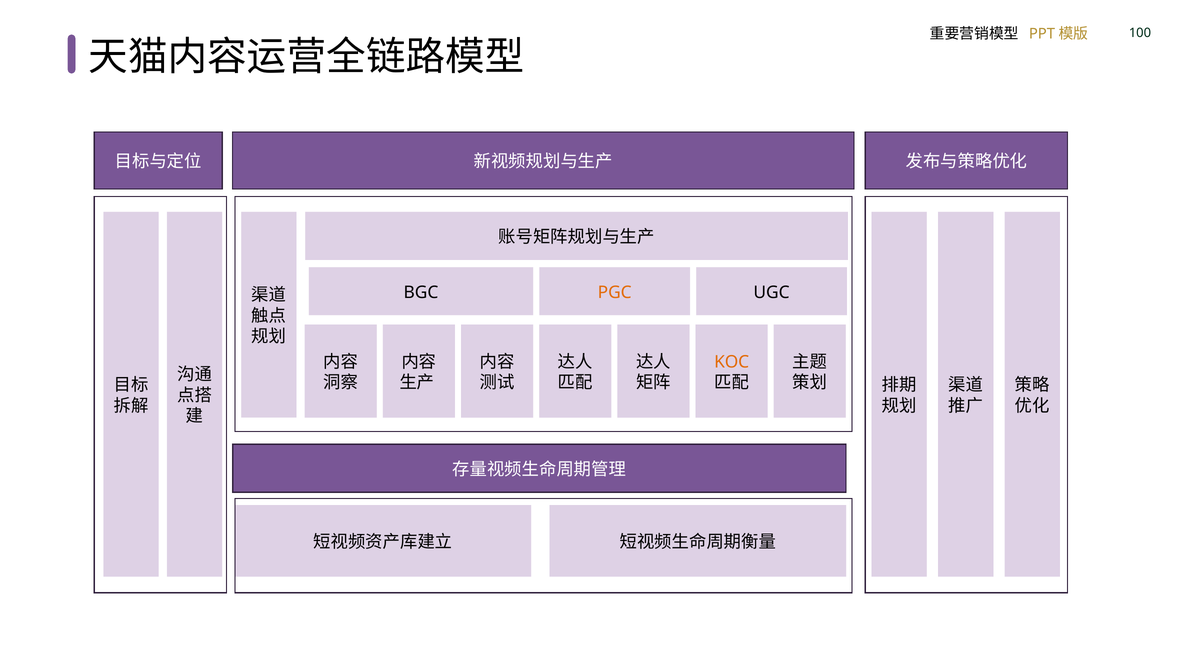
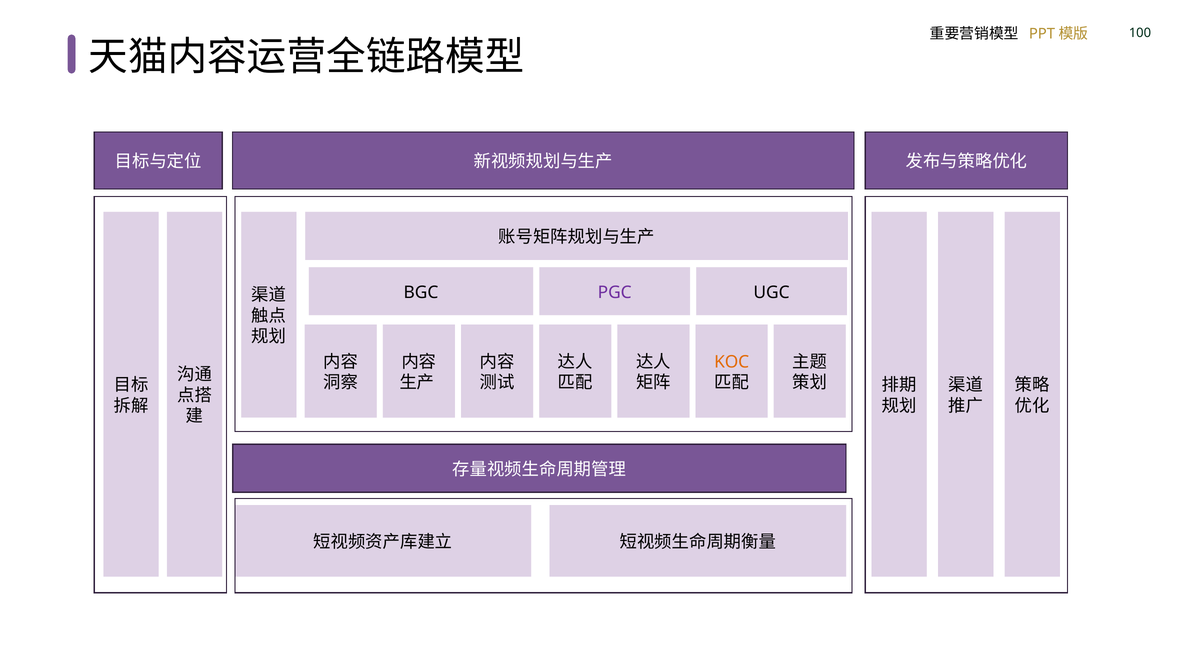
PGC colour: orange -> purple
